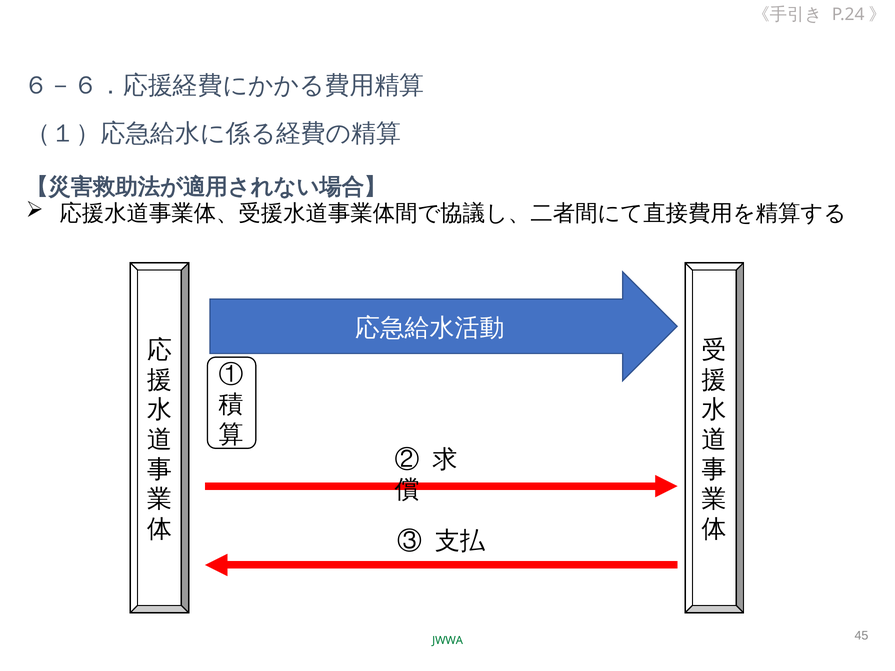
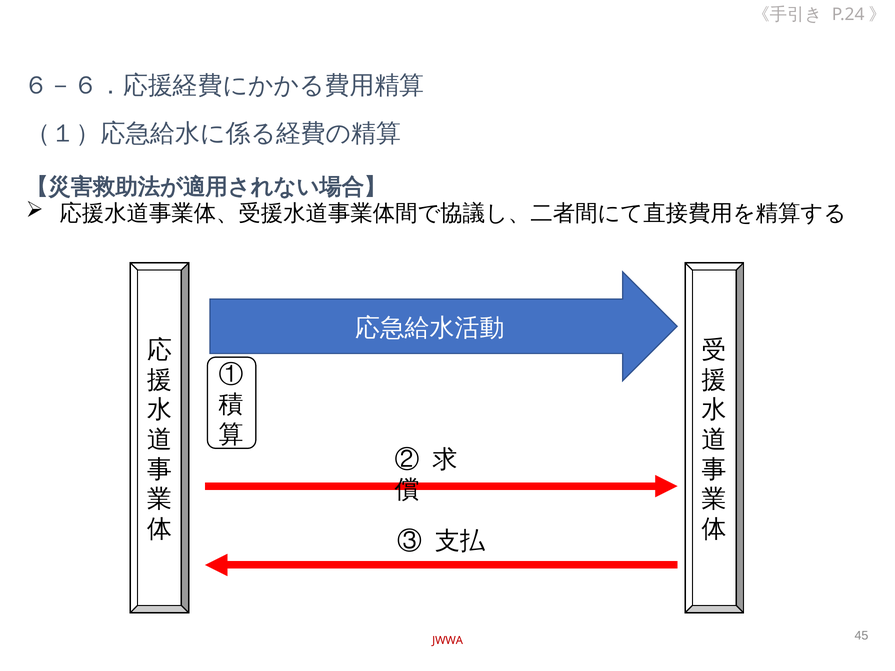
JWWA colour: green -> red
